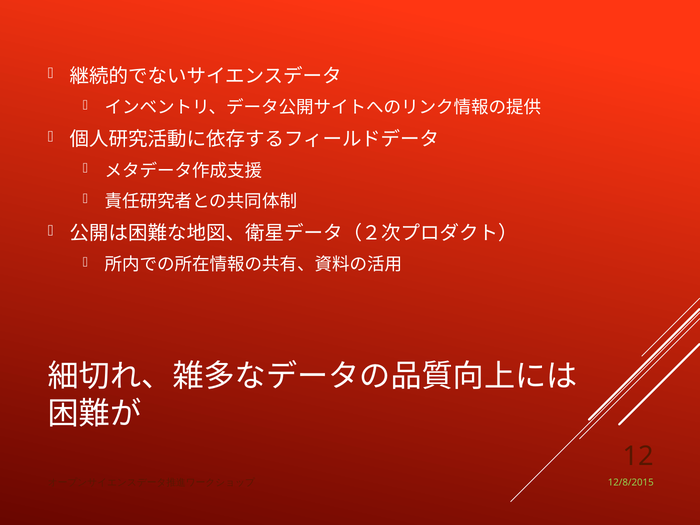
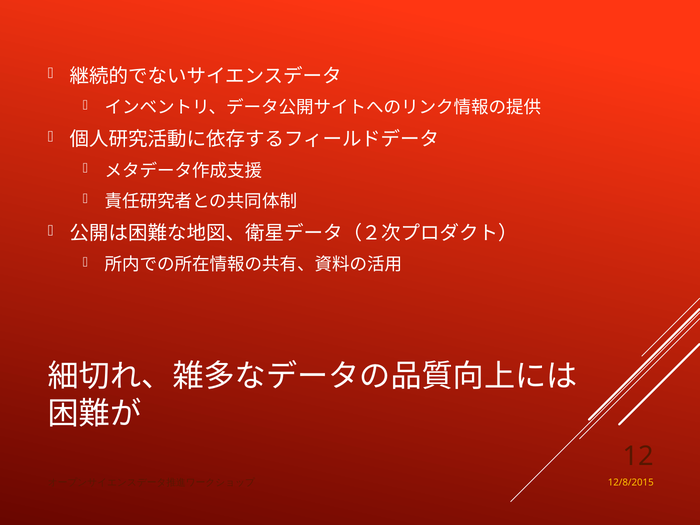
12/8/2015 colour: light green -> yellow
